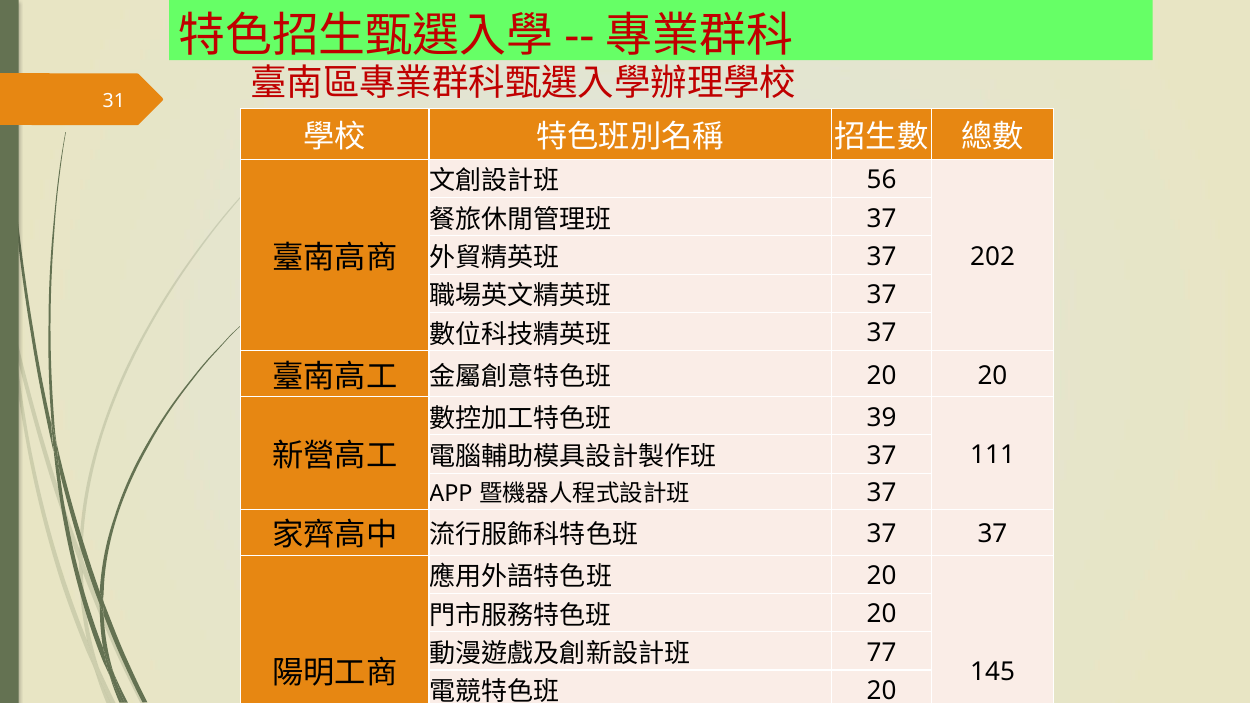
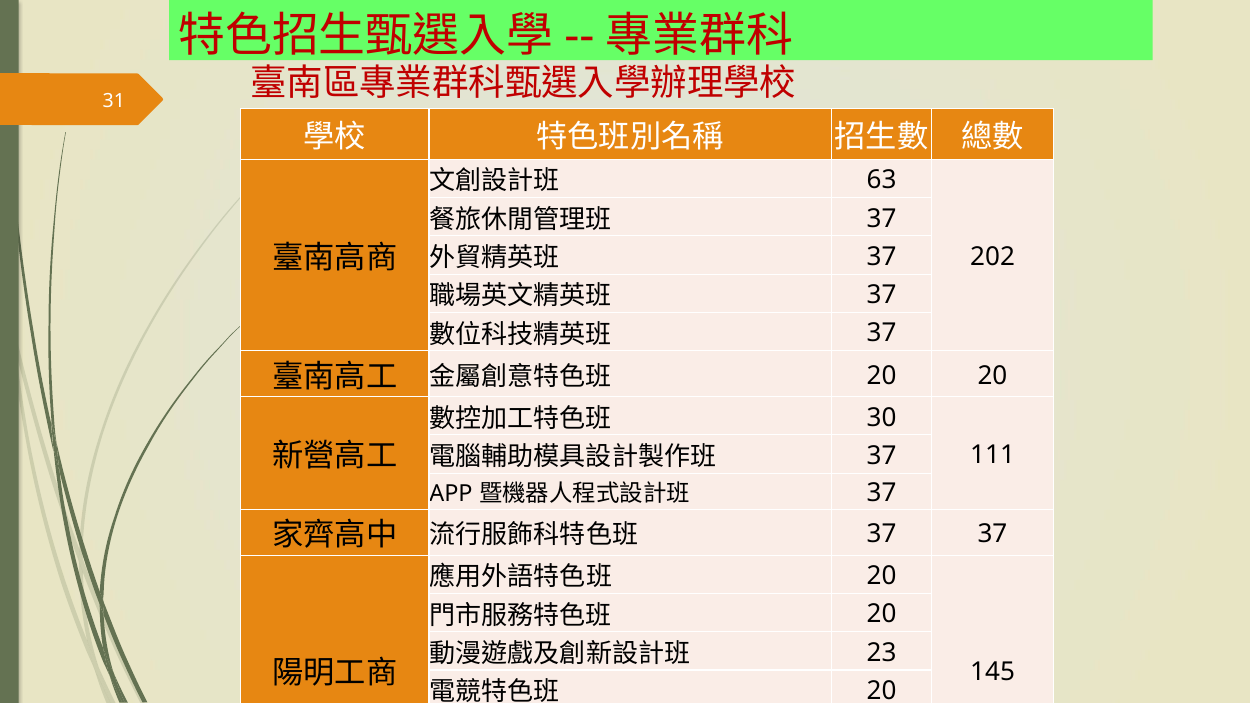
56: 56 -> 63
39: 39 -> 30
77: 77 -> 23
